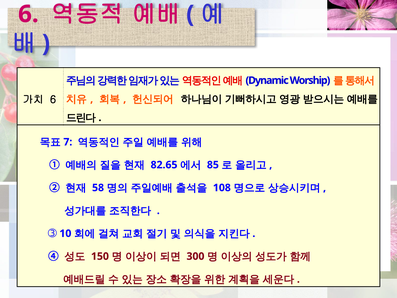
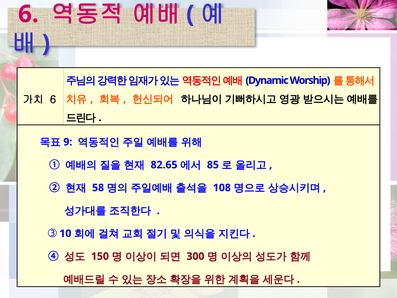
7: 7 -> 9
